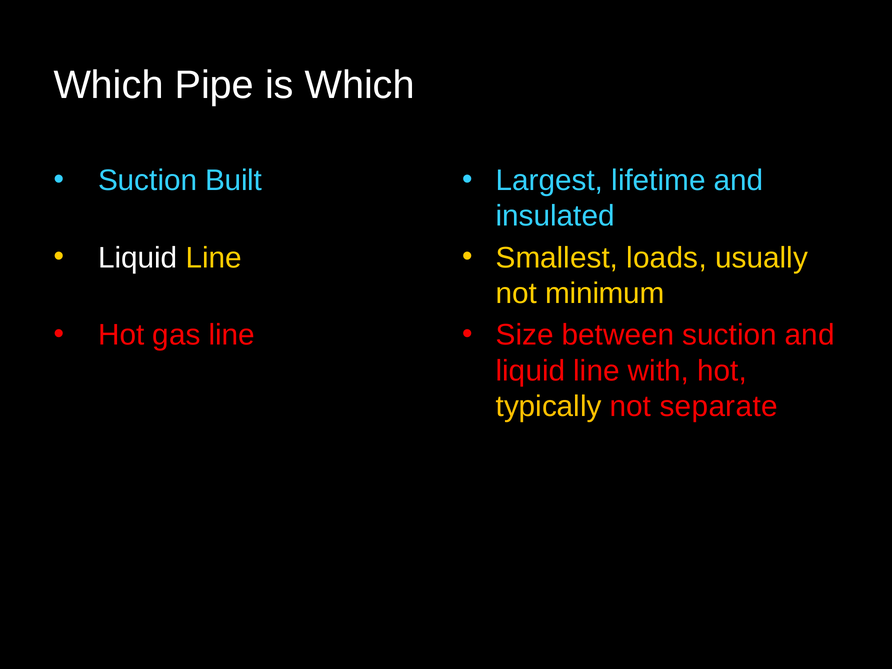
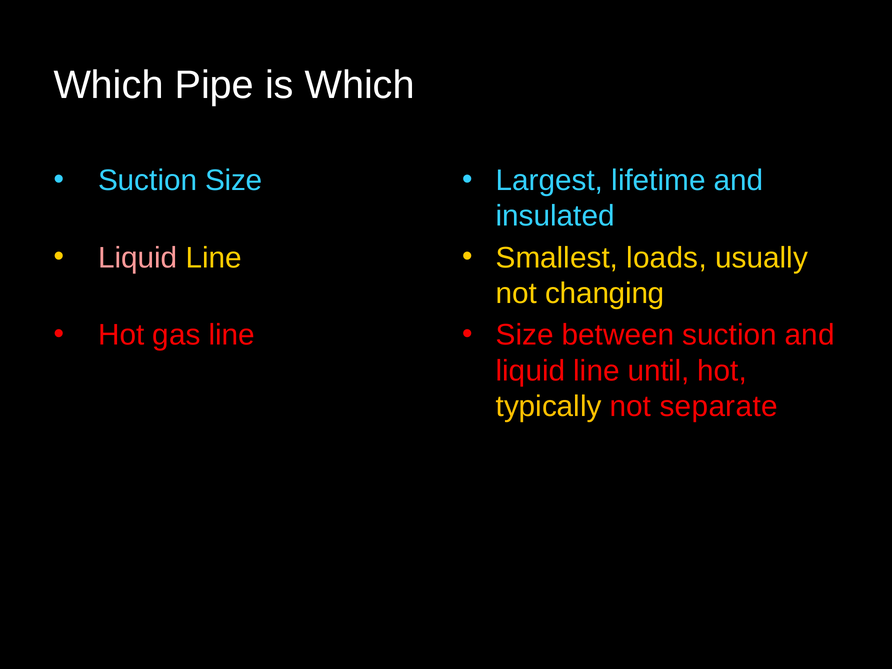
Suction Built: Built -> Size
Liquid at (138, 258) colour: white -> pink
minimum: minimum -> changing
with: with -> until
